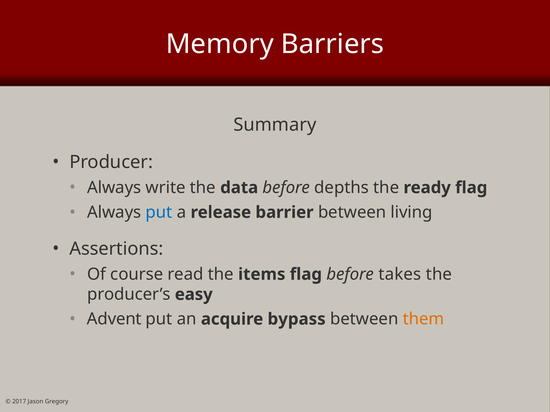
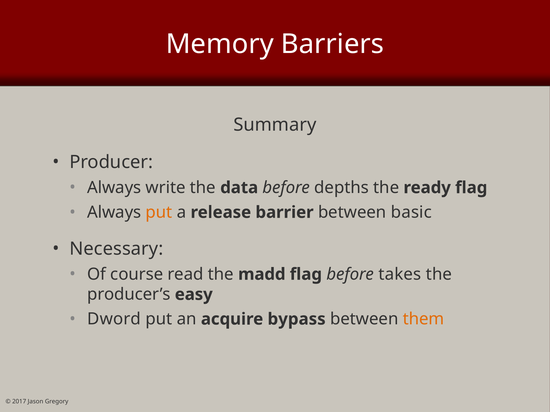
put at (159, 213) colour: blue -> orange
living: living -> basic
Assertions: Assertions -> Necessary
items: items -> madd
Advent: Advent -> Dword
